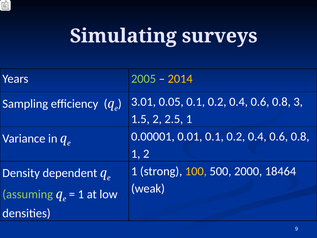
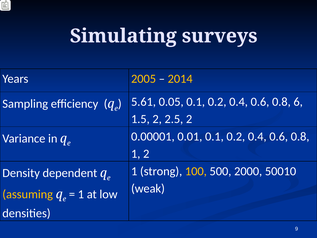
2005 colour: light green -> yellow
3.01: 3.01 -> 5.61
3: 3 -> 6
2.5 1: 1 -> 2
18464: 18464 -> 50010
assuming colour: light green -> yellow
